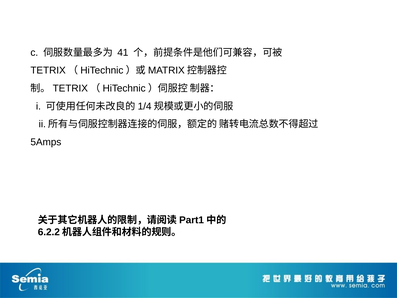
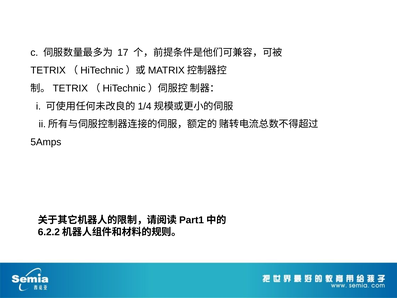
41: 41 -> 17
